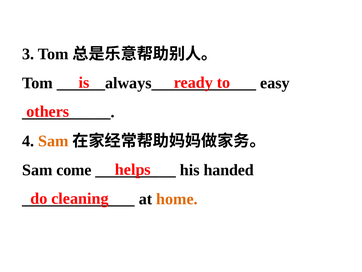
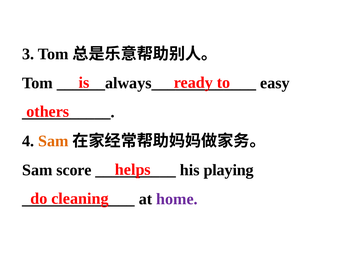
come: come -> score
handed: handed -> playing
home colour: orange -> purple
